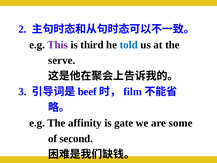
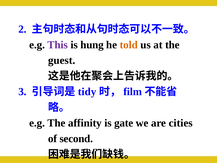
third: third -> hung
told colour: blue -> orange
serve: serve -> guest
beef: beef -> tidy
some: some -> cities
